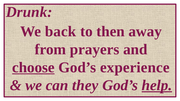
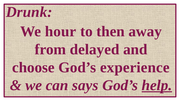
back: back -> hour
prayers: prayers -> delayed
choose underline: present -> none
they: they -> says
